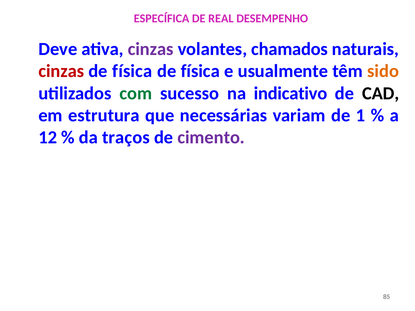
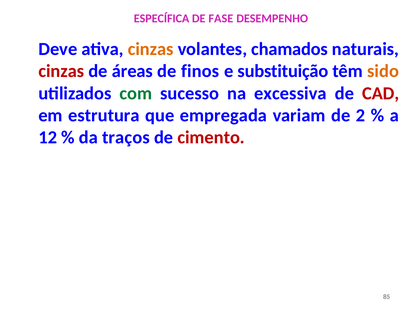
REAL: REAL -> FASE
cinzas at (151, 49) colour: purple -> orange
física at (132, 71): física -> áreas
física at (200, 71): física -> finos
usualmente: usualmente -> substituição
indicativo: indicativo -> excessiva
CAD colour: black -> red
necessárias: necessárias -> empregada
1: 1 -> 2
cimento colour: purple -> red
